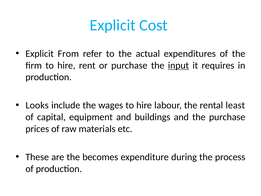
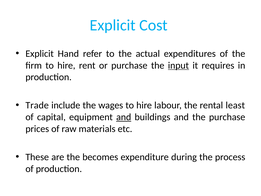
From: From -> Hand
Looks: Looks -> Trade
and at (124, 117) underline: none -> present
